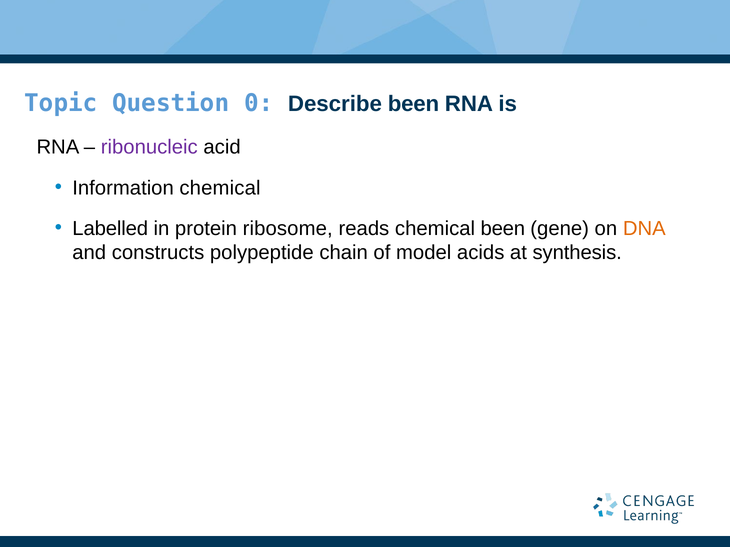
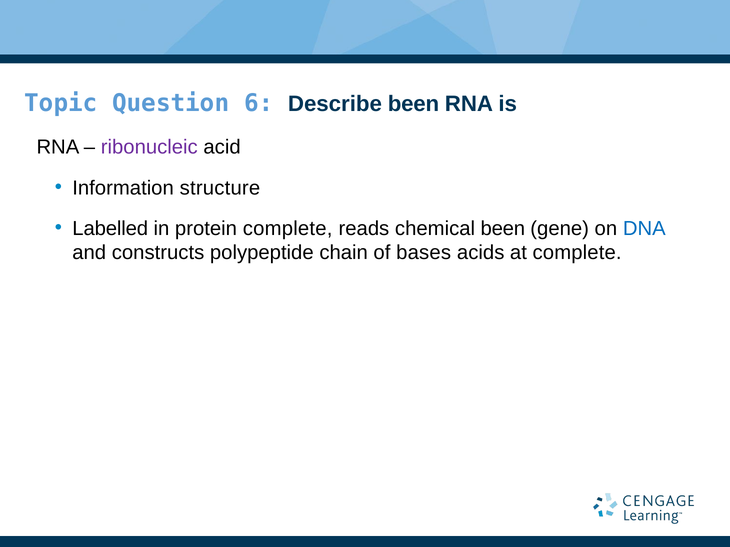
0: 0 -> 6
Information chemical: chemical -> structure
protein ribosome: ribosome -> complete
DNA colour: orange -> blue
model: model -> bases
at synthesis: synthesis -> complete
